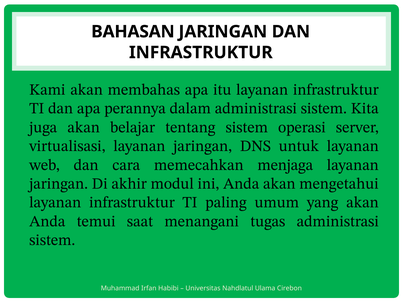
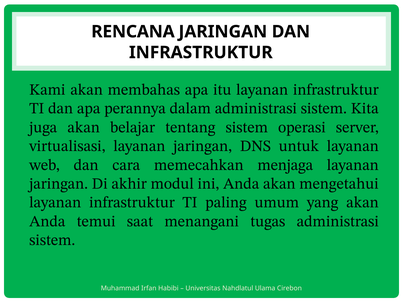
BAHASAN: BAHASAN -> RENCANA
